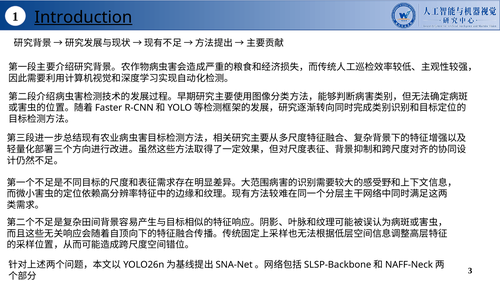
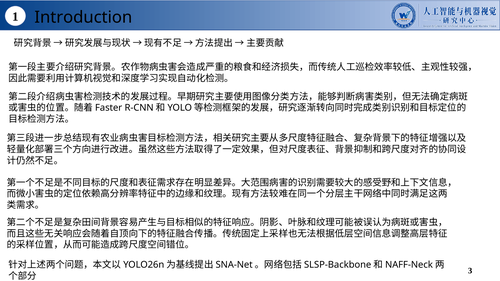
Introduction underline: present -> none
